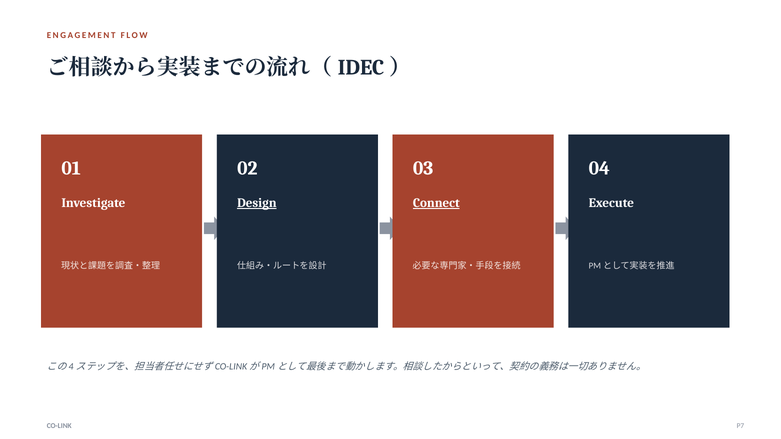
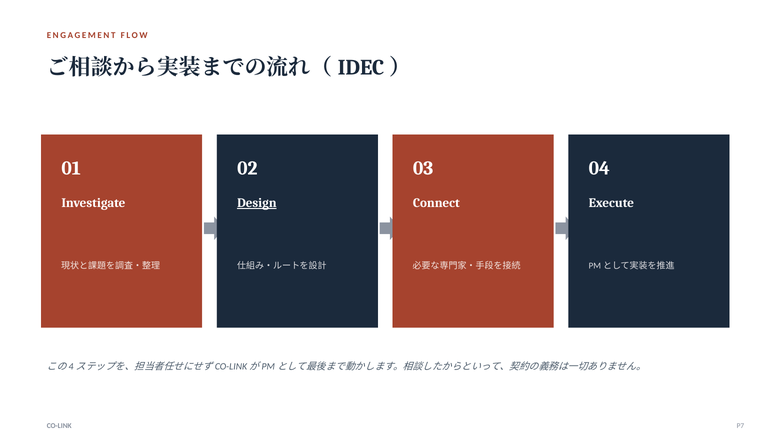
Connect underline: present -> none
